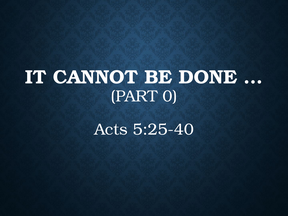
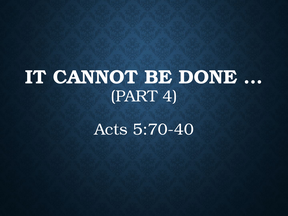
0: 0 -> 4
5:25-40: 5:25-40 -> 5:70-40
